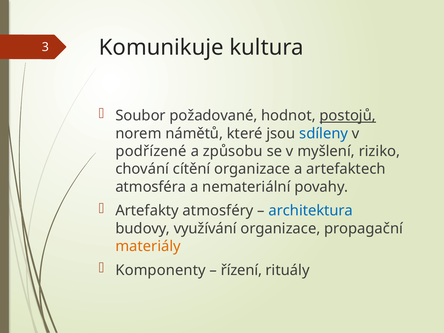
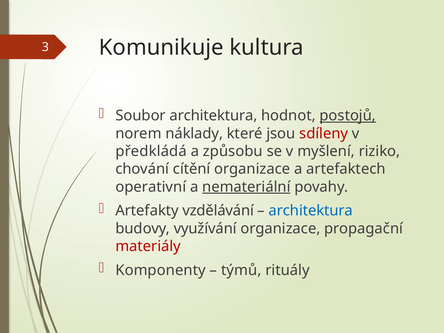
Soubor požadované: požadované -> architektura
námětů: námětů -> náklady
sdíleny colour: blue -> red
podřízené: podřízené -> předkládá
atmosféra: atmosféra -> operativní
nemateriální underline: none -> present
atmosféry: atmosféry -> vzdělávání
materiály colour: orange -> red
řízení: řízení -> týmů
